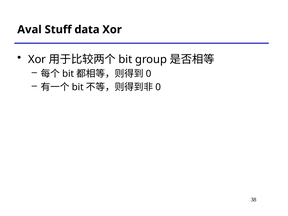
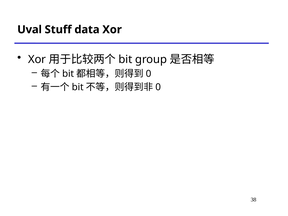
Aval: Aval -> Uval
